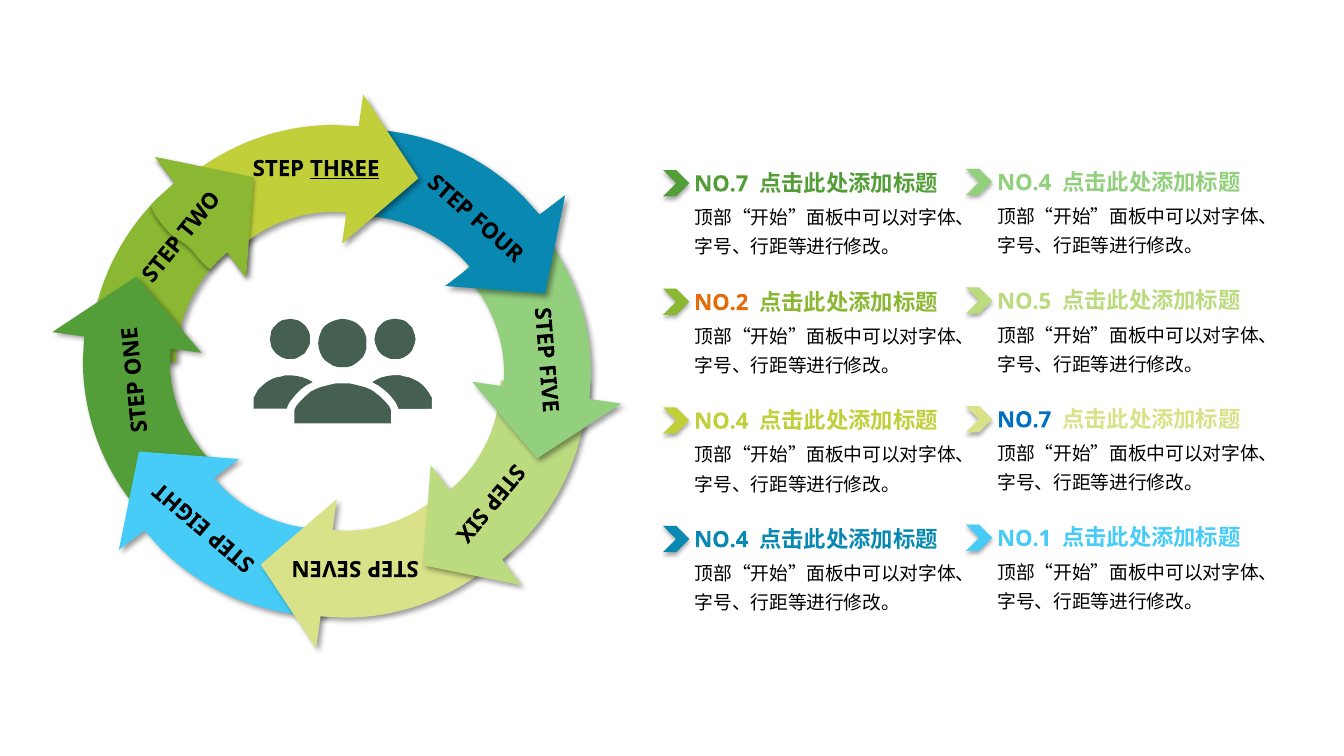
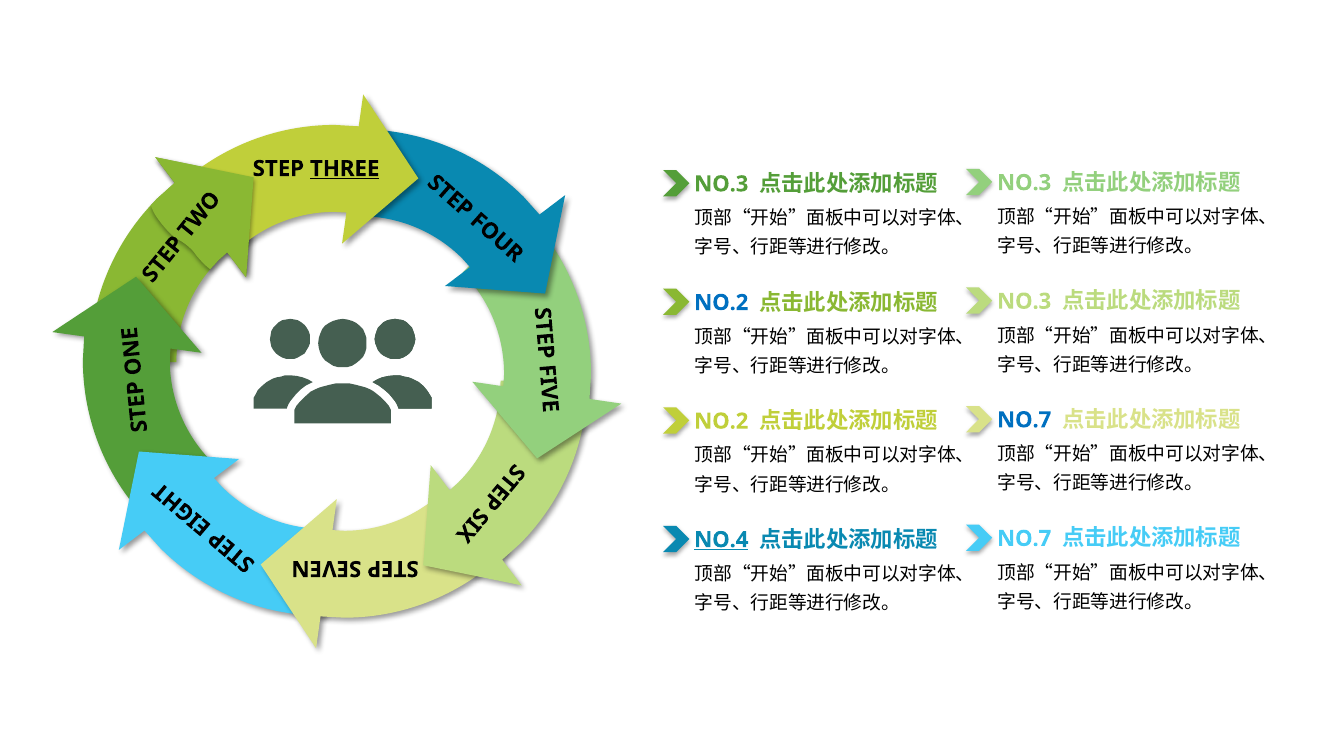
NO.4 at (1024, 183): NO.4 -> NO.3
NO.7 at (721, 184): NO.7 -> NO.3
NO.5 at (1024, 301): NO.5 -> NO.3
NO.2 at (721, 303) colour: orange -> blue
NO.4 at (721, 421): NO.4 -> NO.2
NO.1 at (1024, 538): NO.1 -> NO.7
NO.4 at (721, 540) underline: none -> present
